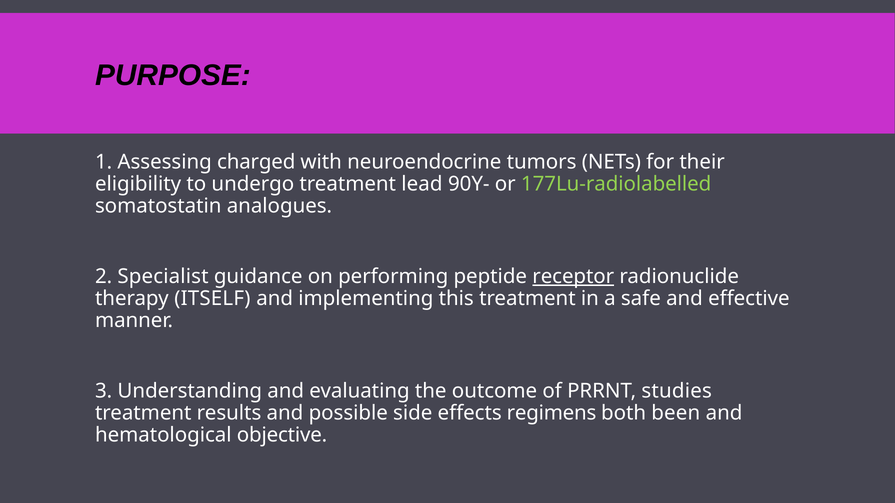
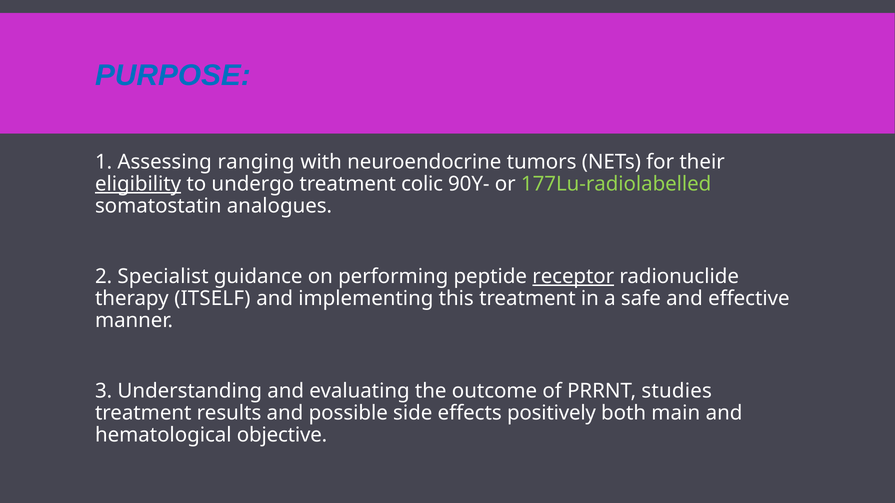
PURPOSE colour: black -> blue
charged: charged -> ranging
eligibility underline: none -> present
lead: lead -> colic
regimens: regimens -> positively
been: been -> main
